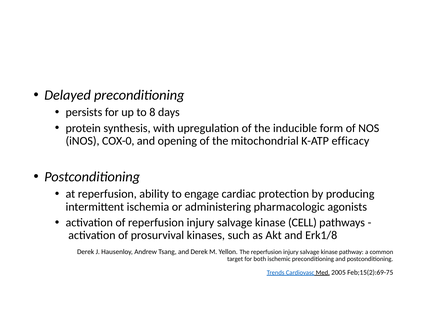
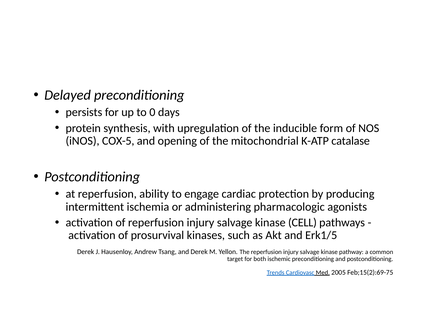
8: 8 -> 0
COX-0: COX-0 -> COX-5
efficacy: efficacy -> catalase
Erk1/8: Erk1/8 -> Erk1/5
